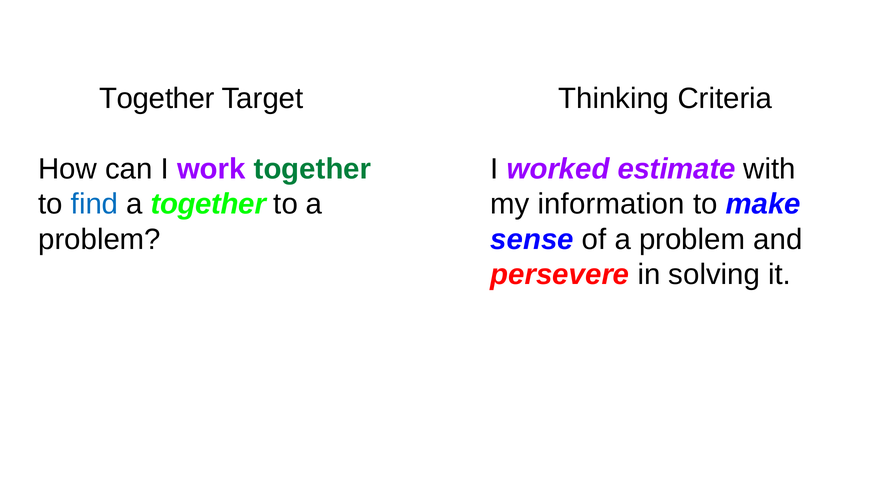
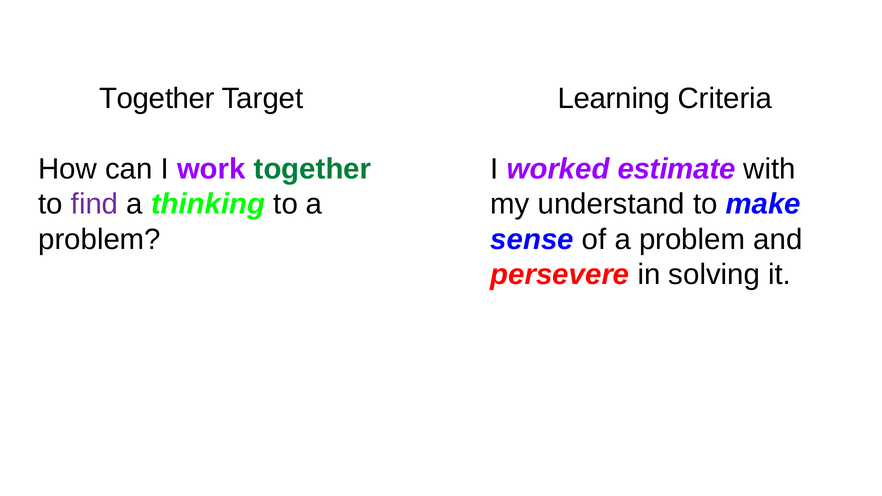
Thinking: Thinking -> Learning
find colour: blue -> purple
a together: together -> thinking
information: information -> understand
